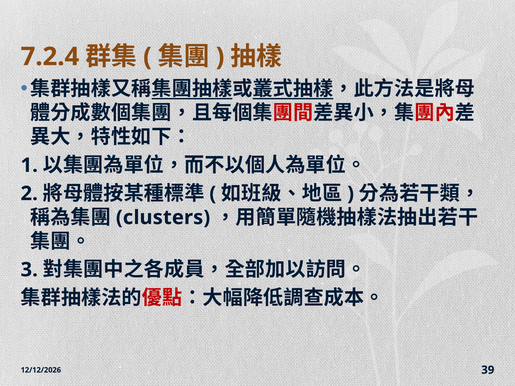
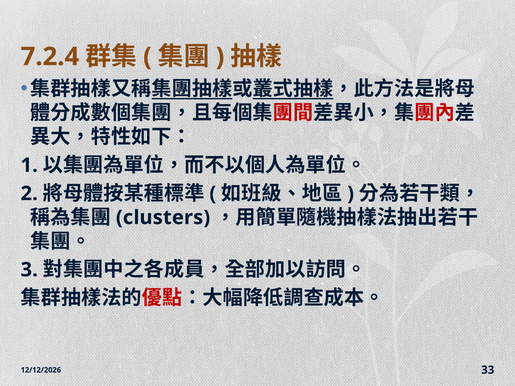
39: 39 -> 33
